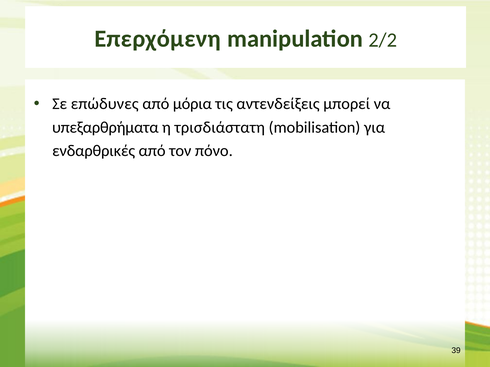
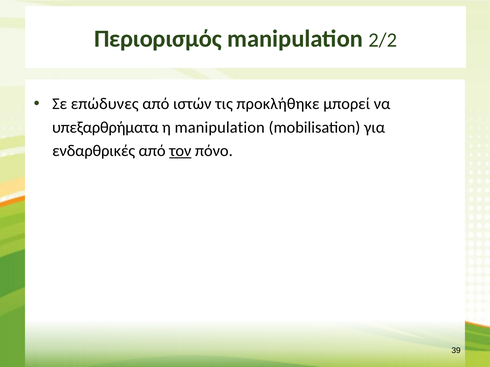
Επερχόμενη: Επερχόμενη -> Περιορισμός
μόρια: μόρια -> ιστών
αντενδείξεις: αντενδείξεις -> προκλήθηκε
η τρισδιάστατη: τρισδιάστατη -> manipulation
τον underline: none -> present
